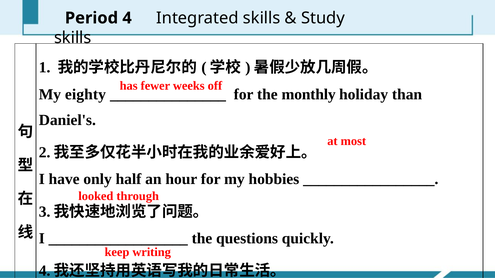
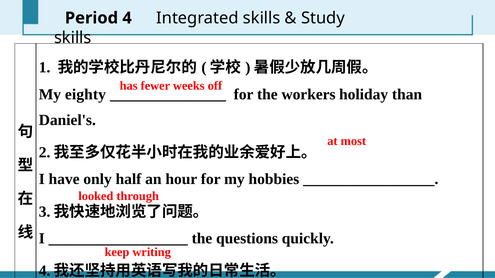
monthly: monthly -> workers
